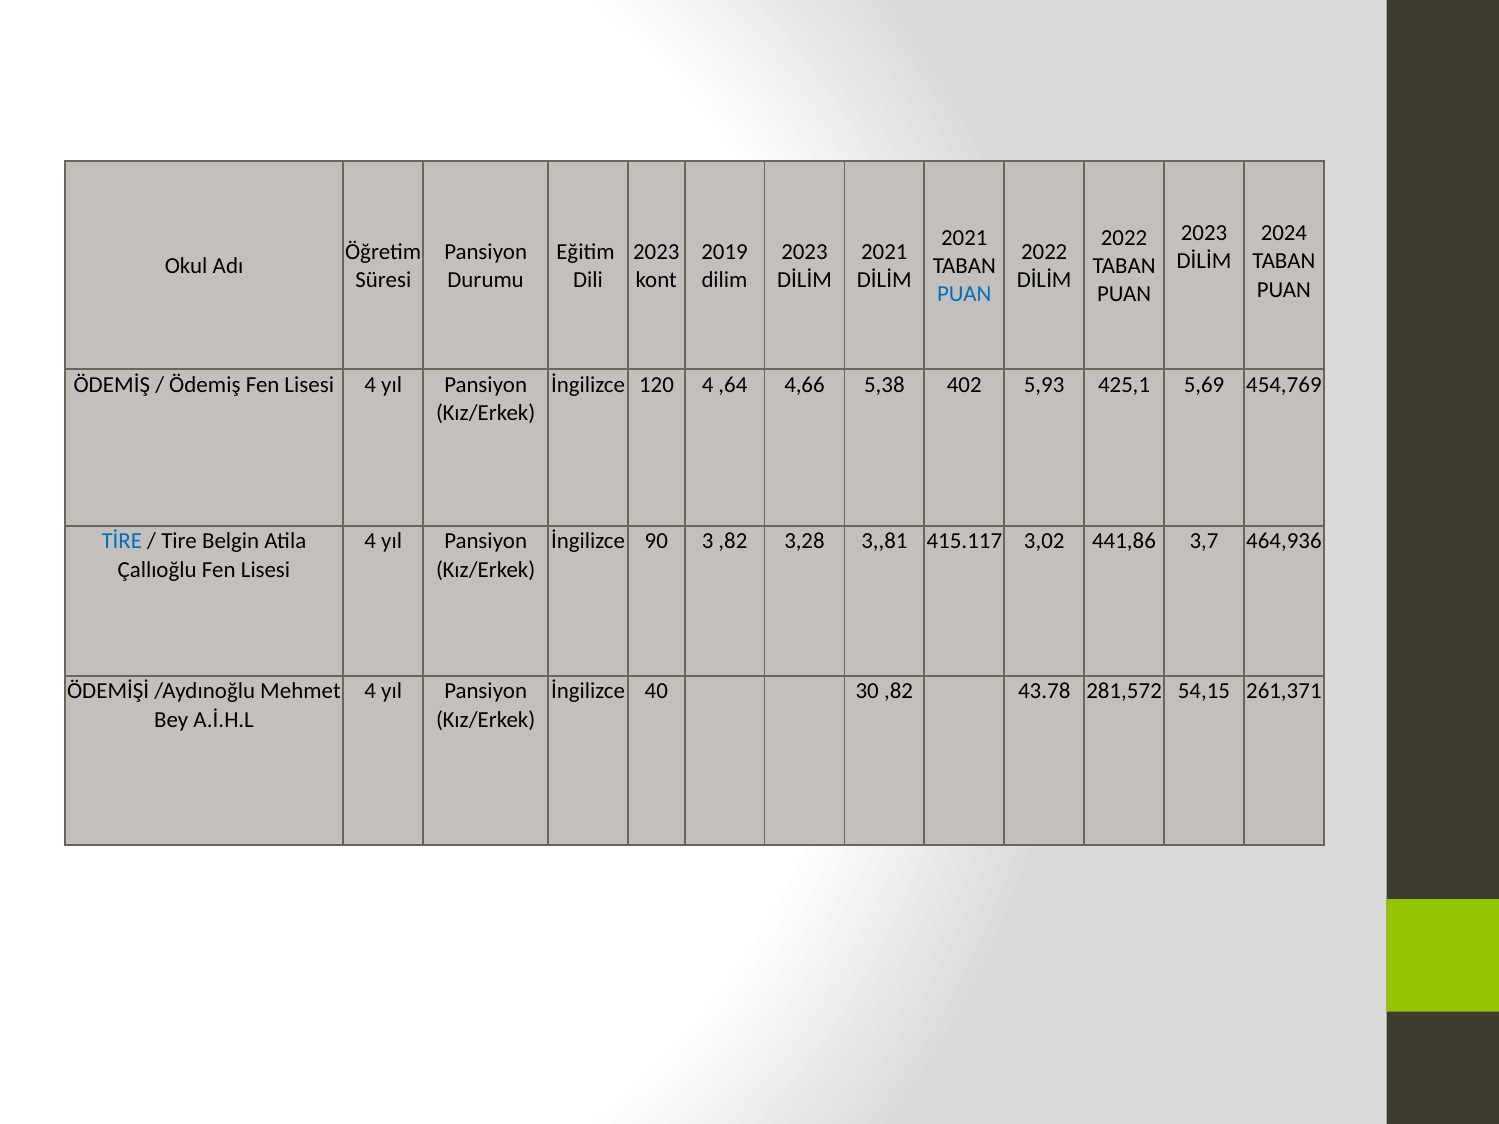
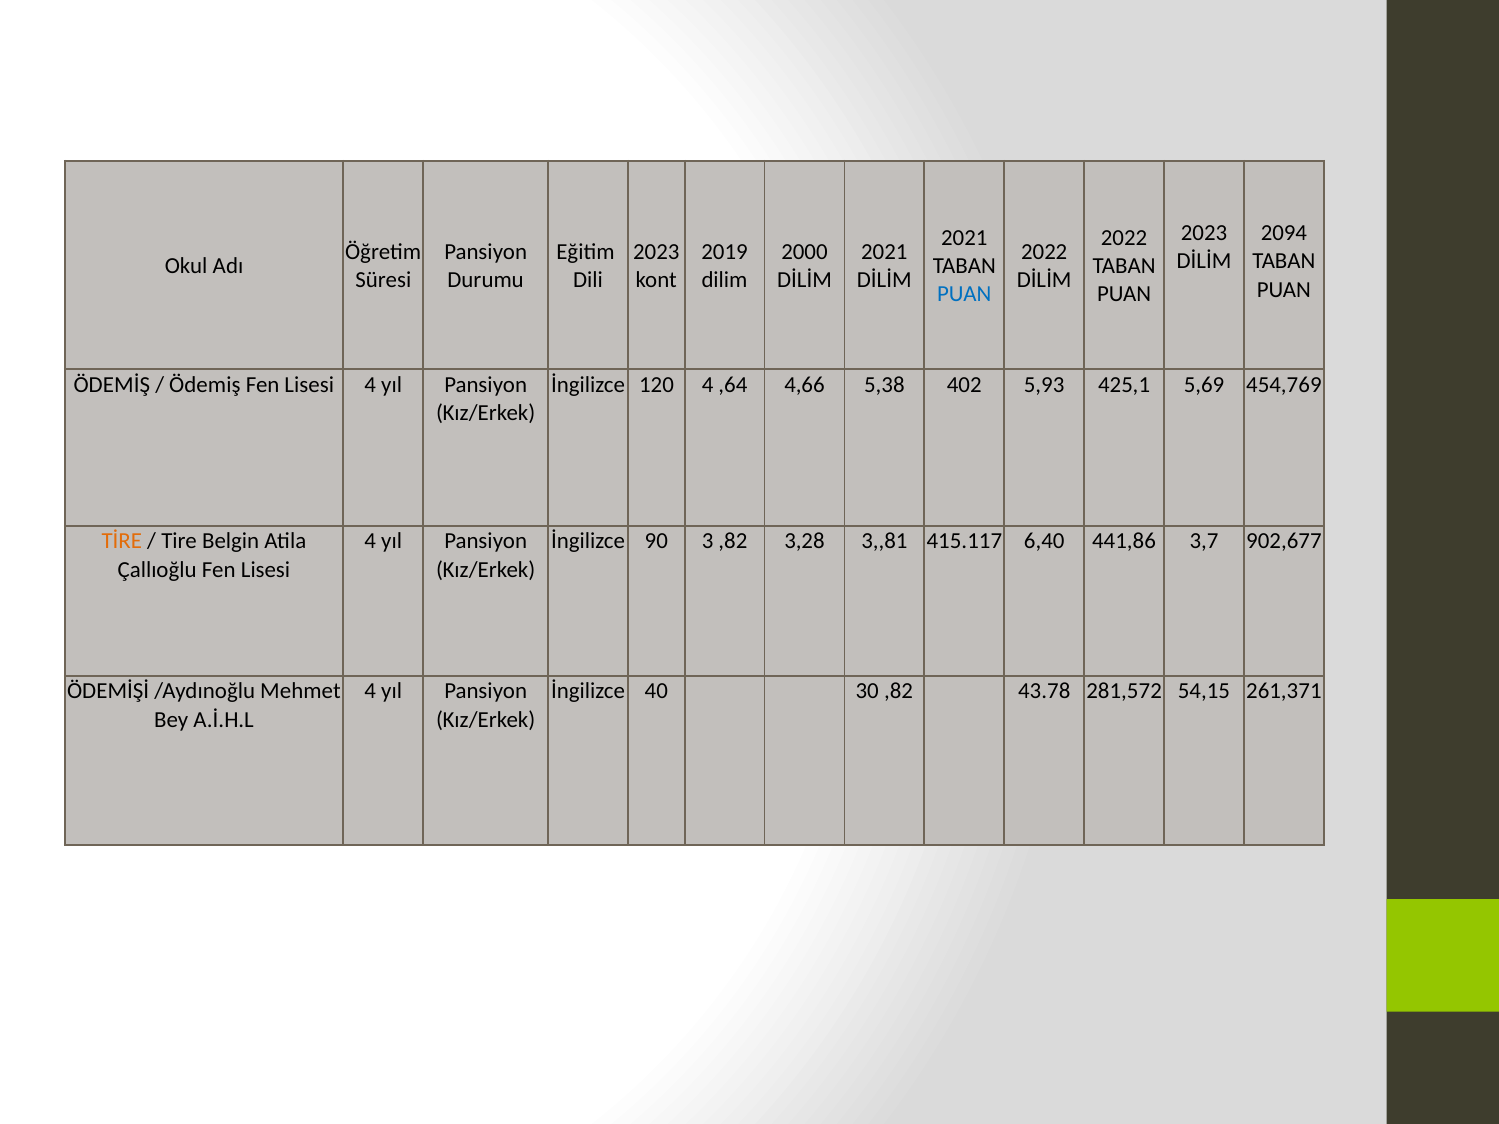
2024: 2024 -> 2094
2023 at (804, 252): 2023 -> 2000
TİRE colour: blue -> orange
3,02: 3,02 -> 6,40
464,936: 464,936 -> 902,677
